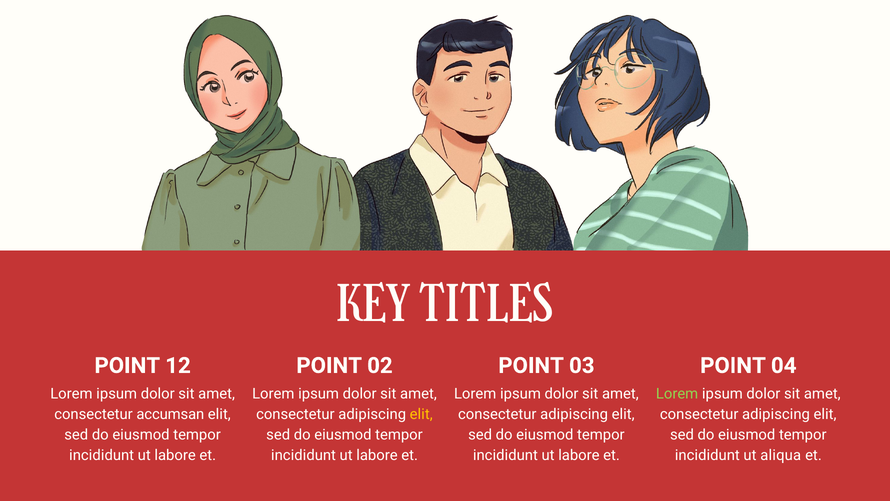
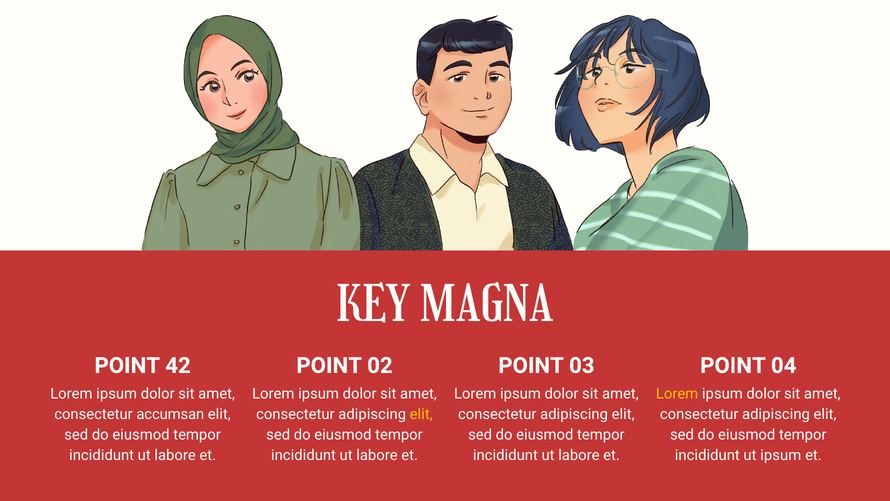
TITLES: TITLES -> MAGNA
12: 12 -> 42
Lorem at (677, 393) colour: light green -> yellow
ut aliqua: aliqua -> ipsum
